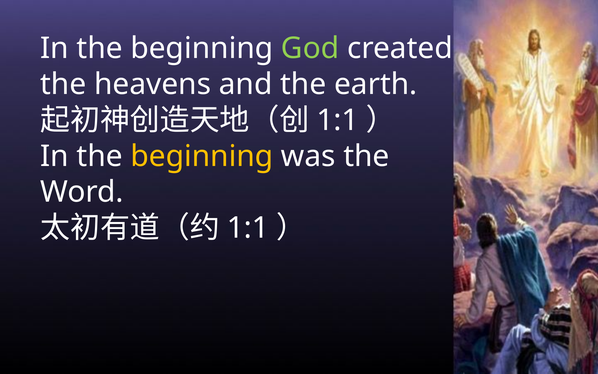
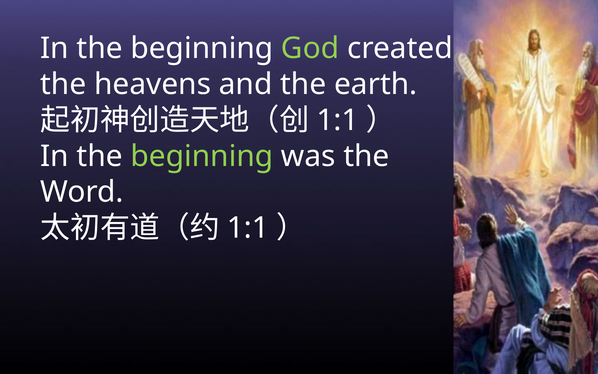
beginning at (202, 156) colour: yellow -> light green
